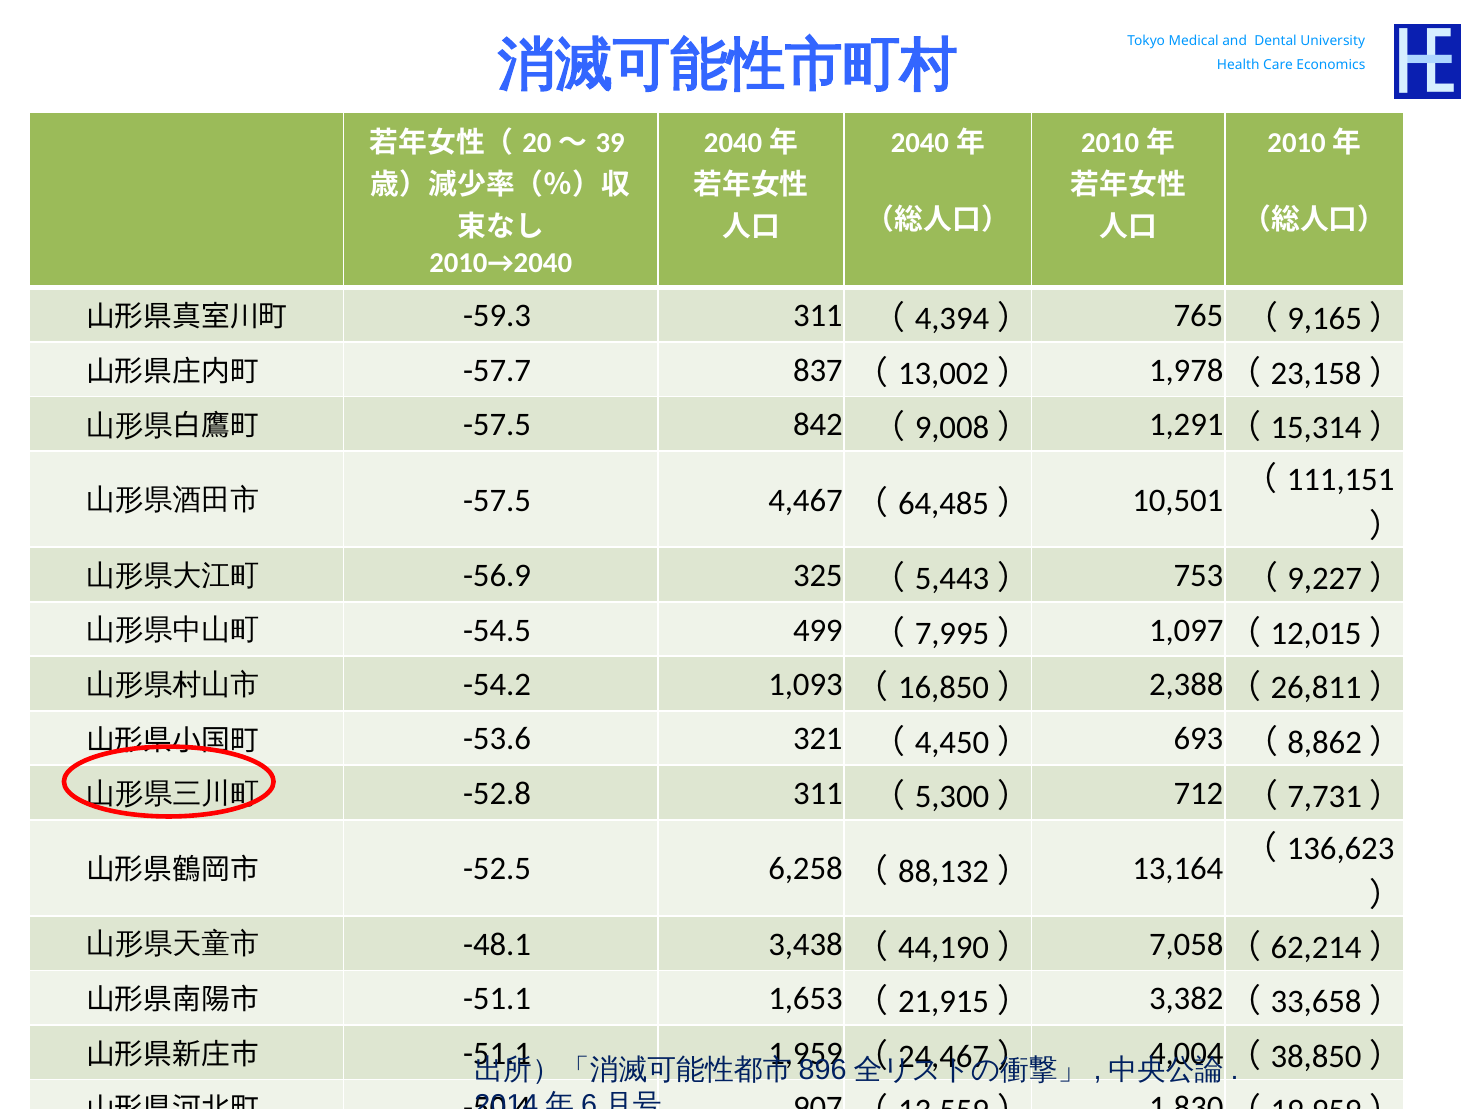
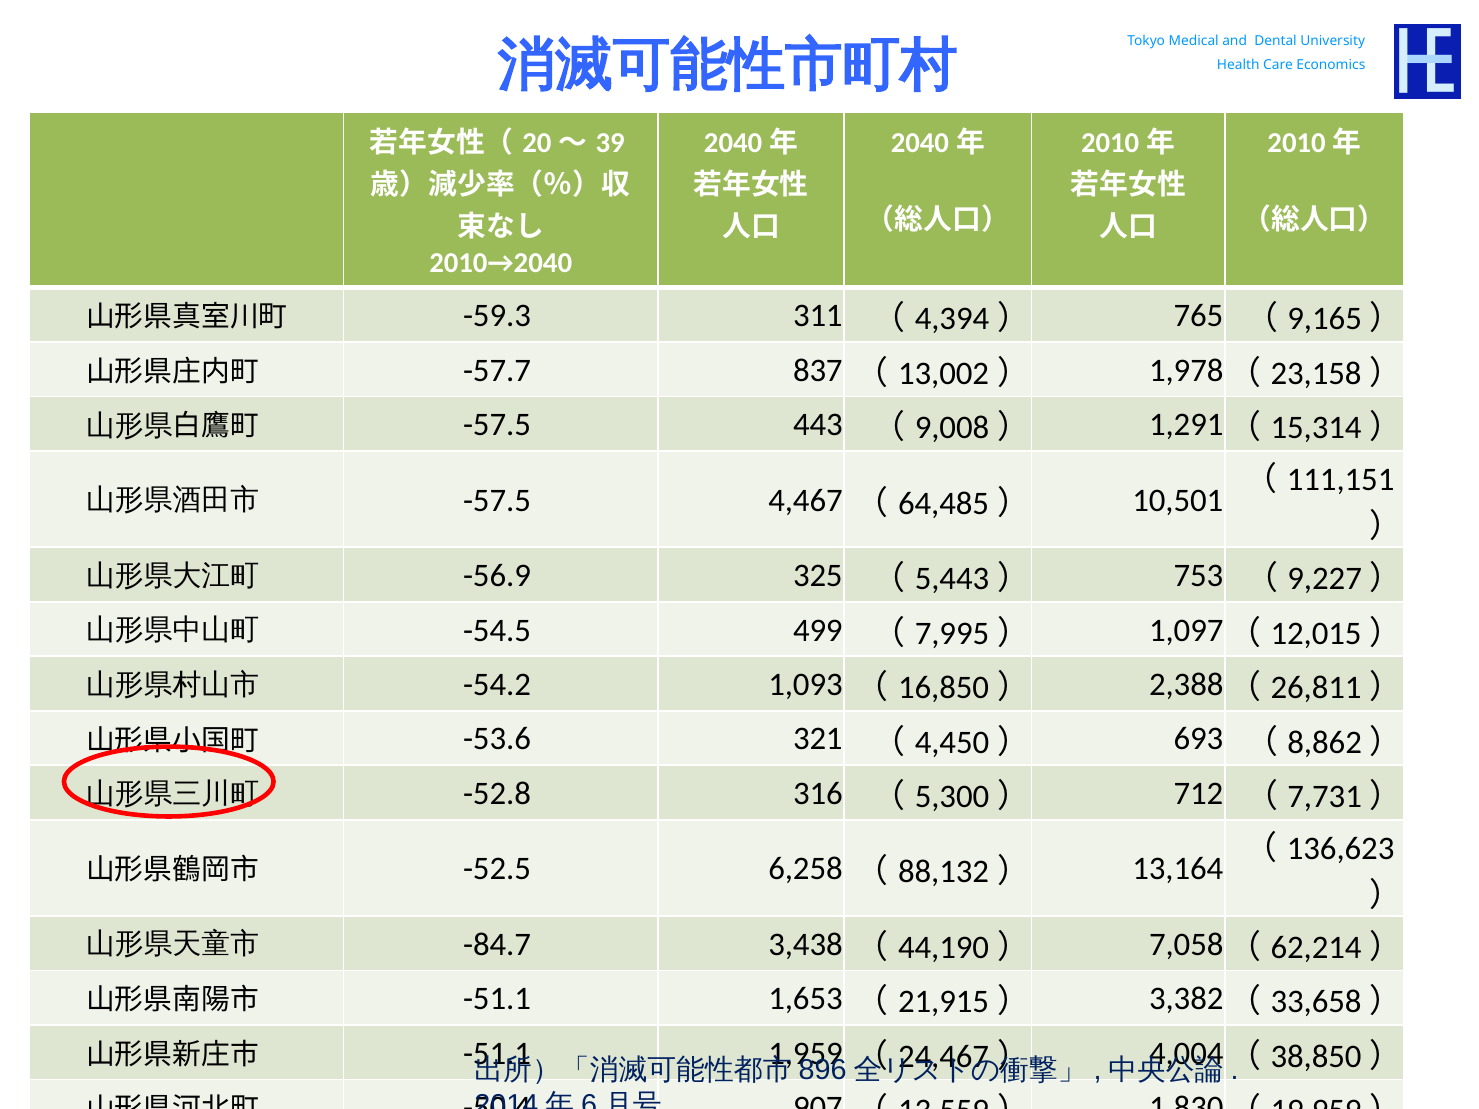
842: 842 -> 443
-52.8 311: 311 -> 316
-48.1: -48.1 -> -84.7
